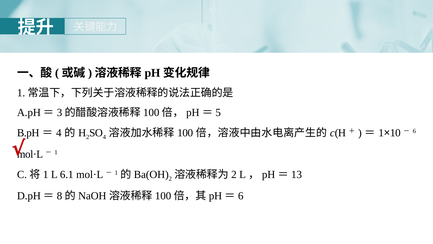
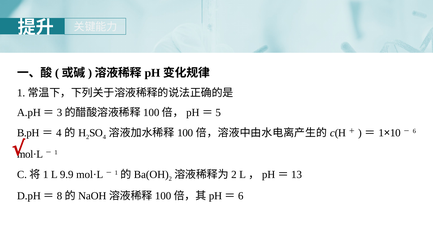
6.1: 6.1 -> 9.9
